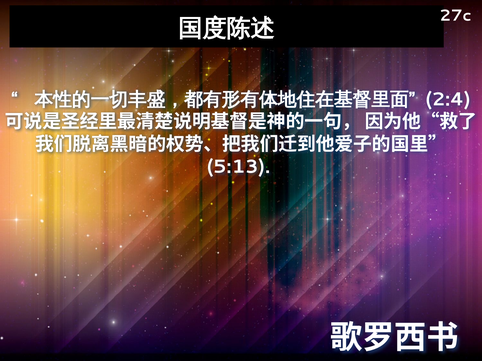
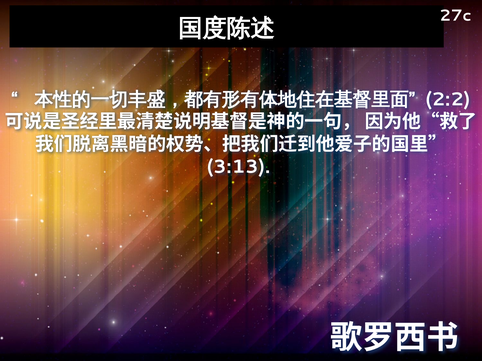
2:4: 2:4 -> 2:2
5:13: 5:13 -> 3:13
